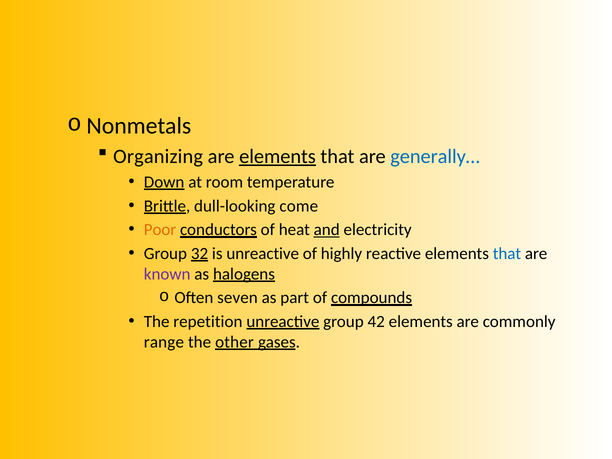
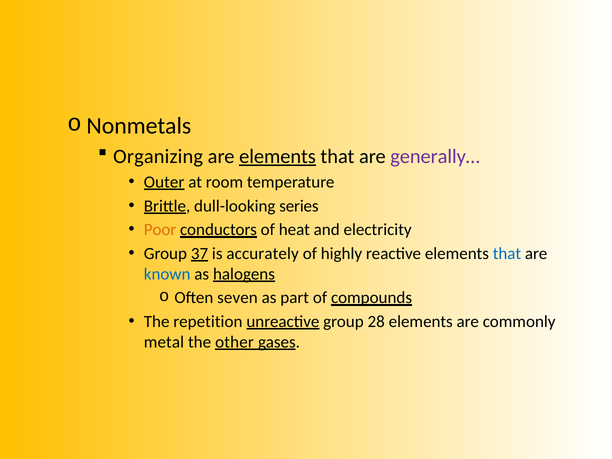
generally… colour: blue -> purple
Down: Down -> Outer
come: come -> series
and underline: present -> none
32: 32 -> 37
is unreactive: unreactive -> accurately
known colour: purple -> blue
42: 42 -> 28
range: range -> metal
